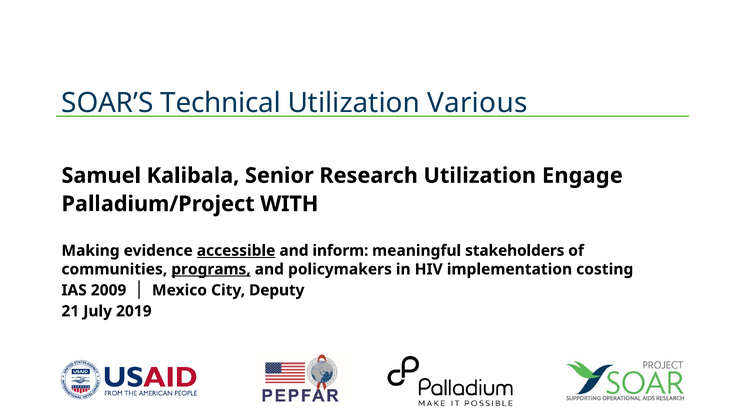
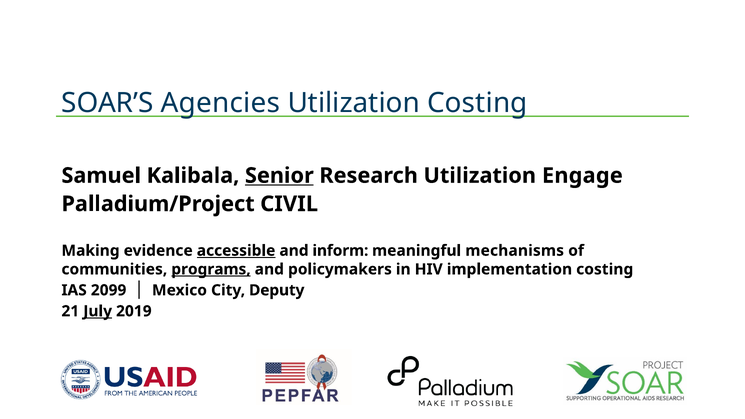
Technical: Technical -> Agencies
Utilization Various: Various -> Costing
Senior underline: none -> present
WITH: WITH -> CIVIL
stakeholders: stakeholders -> mechanisms
2009: 2009 -> 2099
July underline: none -> present
